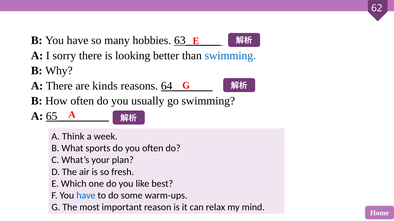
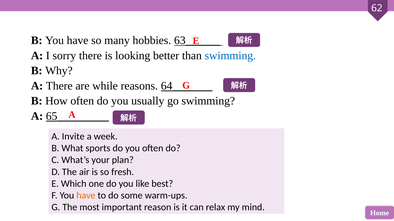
kinds: kinds -> while
Think: Think -> Invite
have at (86, 196) colour: blue -> orange
